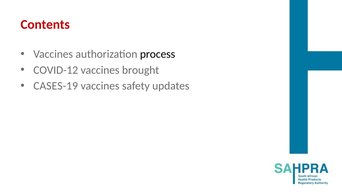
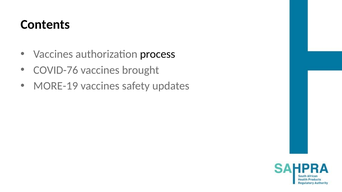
Contents colour: red -> black
COVID-12: COVID-12 -> COVID-76
CASES-19: CASES-19 -> MORE-19
